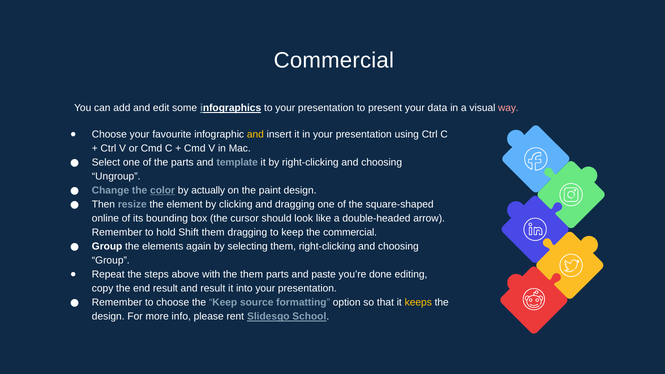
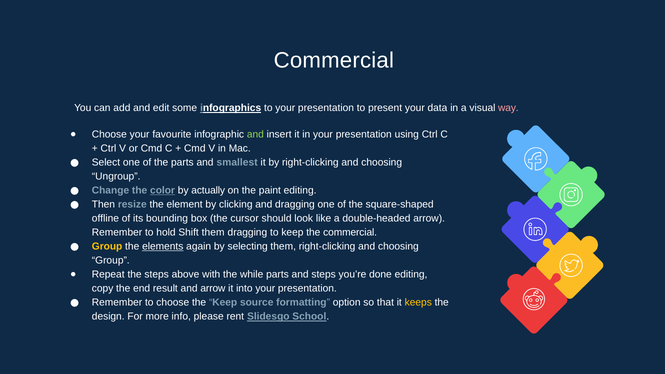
and at (255, 135) colour: yellow -> light green
template: template -> smallest
paint design: design -> editing
online: online -> offline
Group at (107, 247) colour: white -> yellow
elements underline: none -> present
the them: them -> while
and paste: paste -> steps
and result: result -> arrow
